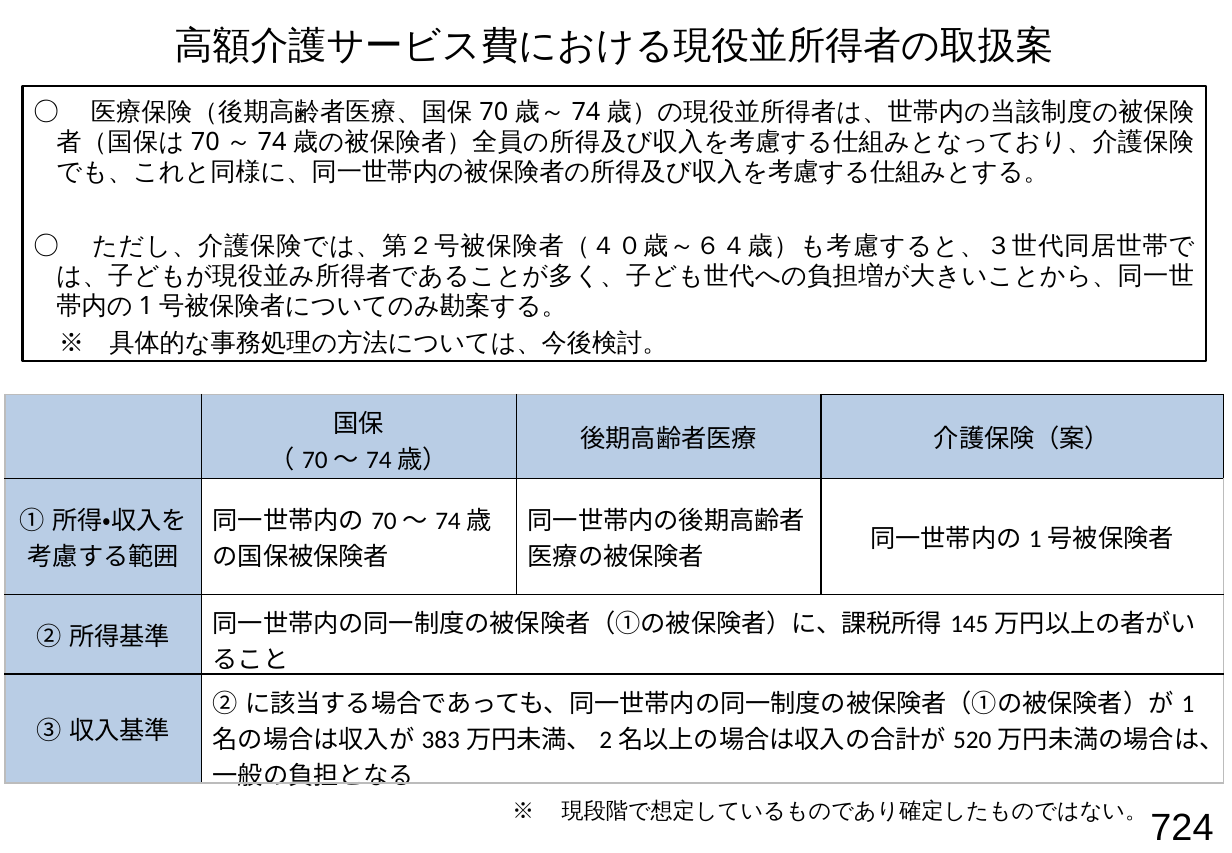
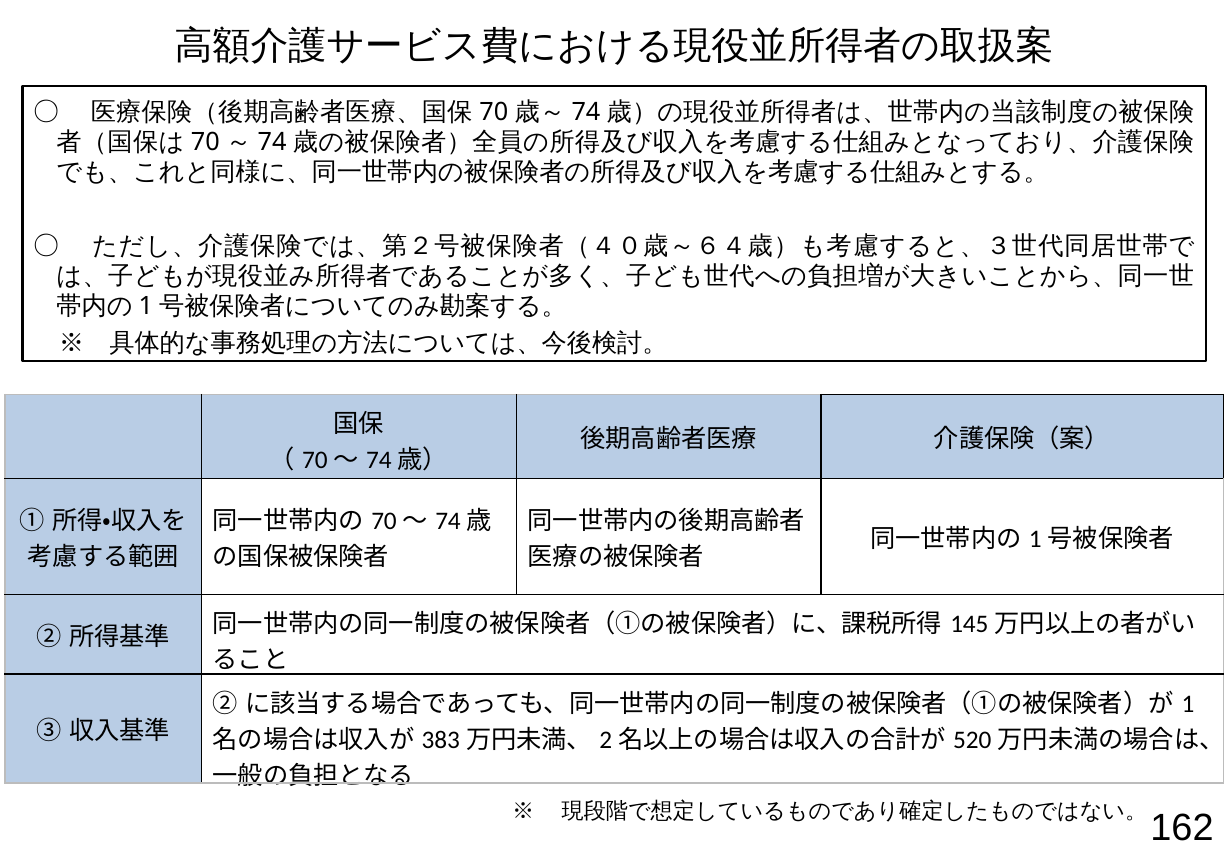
724: 724 -> 162
